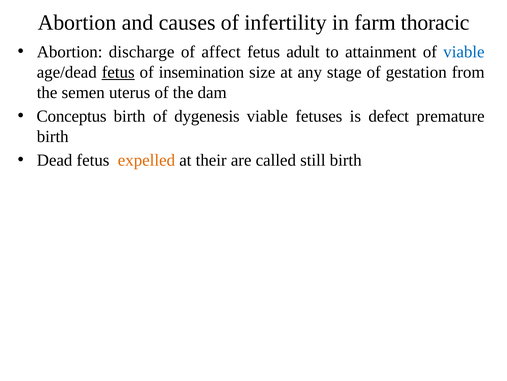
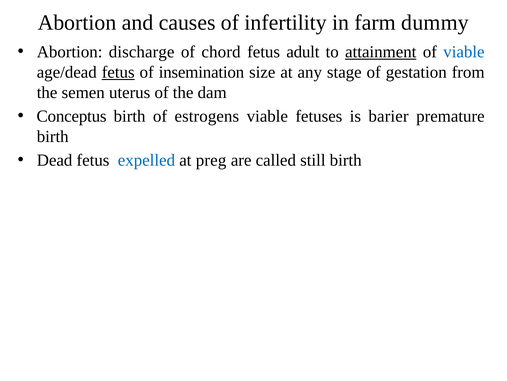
thoracic: thoracic -> dummy
affect: affect -> chord
attainment underline: none -> present
dygenesis: dygenesis -> estrogens
defect: defect -> barier
expelled colour: orange -> blue
their: their -> preg
